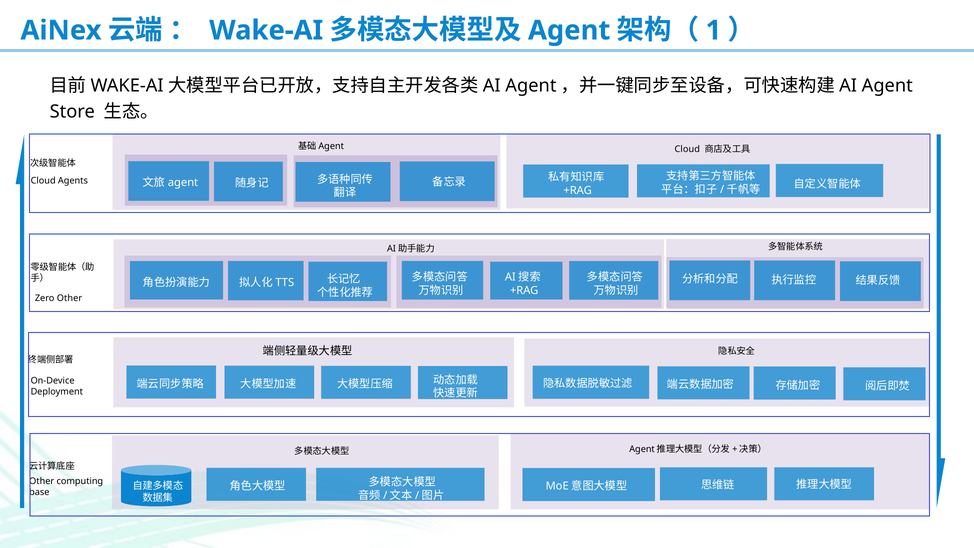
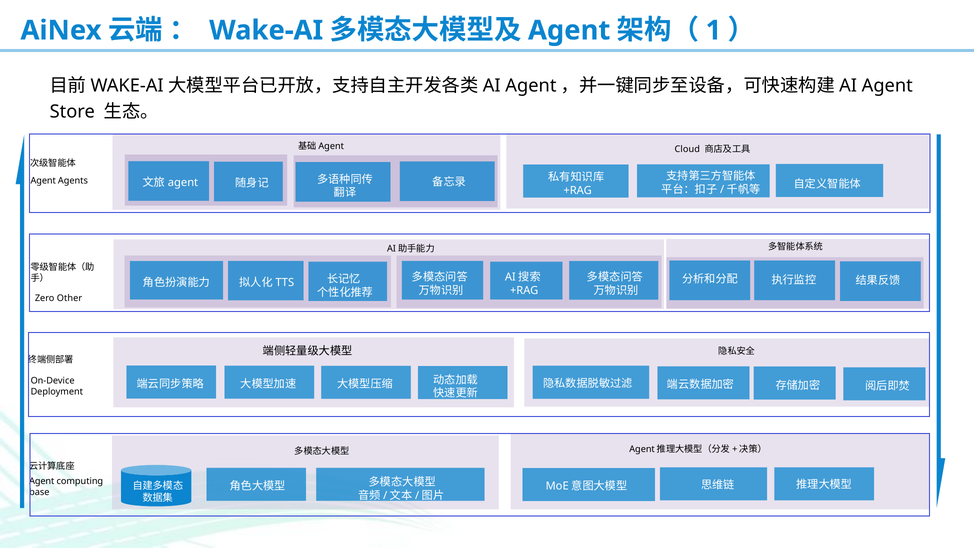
Cloud at (43, 180): Cloud -> Agent
Other at (42, 481): Other -> Agent
